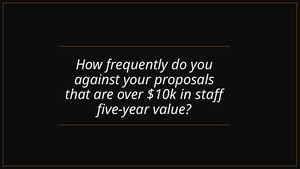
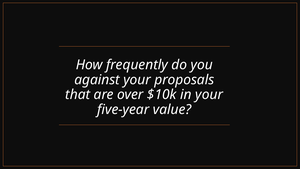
in staff: staff -> your
